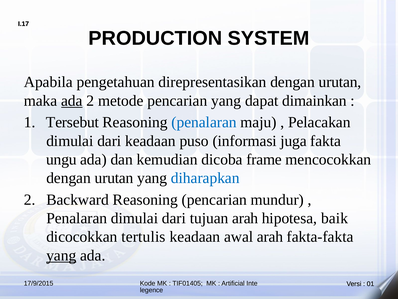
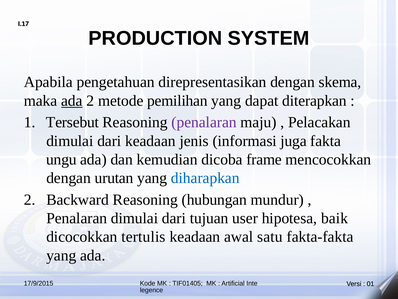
direpresentasikan dengan urutan: urutan -> skema
metode pencarian: pencarian -> pemilihan
dimainkan: dimainkan -> diterapkan
penalaran at (204, 122) colour: blue -> purple
puso: puso -> jenis
Reasoning pencarian: pencarian -> hubungan
tujuan arah: arah -> user
awal arah: arah -> satu
yang at (61, 255) underline: present -> none
